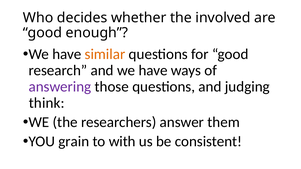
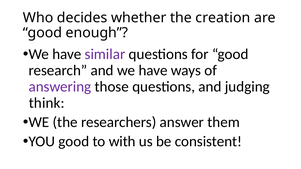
involved: involved -> creation
similar colour: orange -> purple
YOU grain: grain -> good
